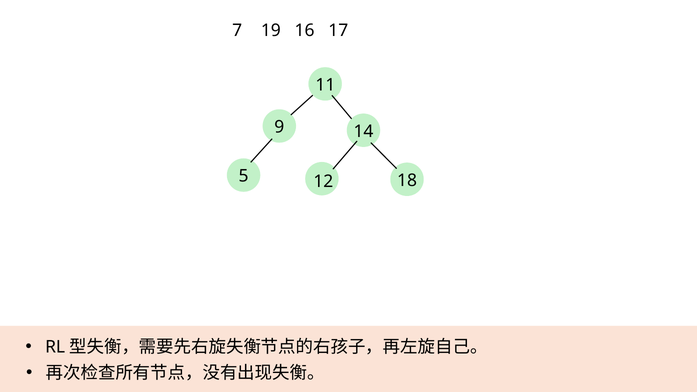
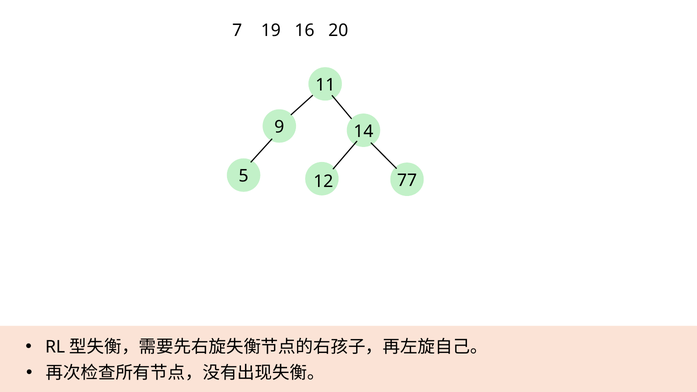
17: 17 -> 20
18: 18 -> 77
